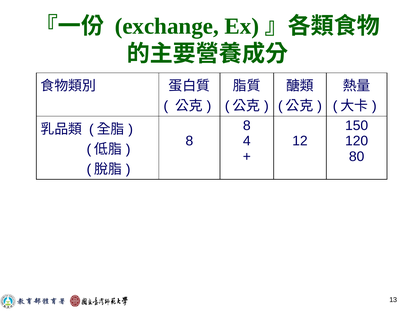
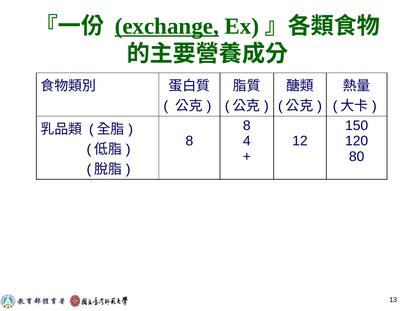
exchange underline: none -> present
